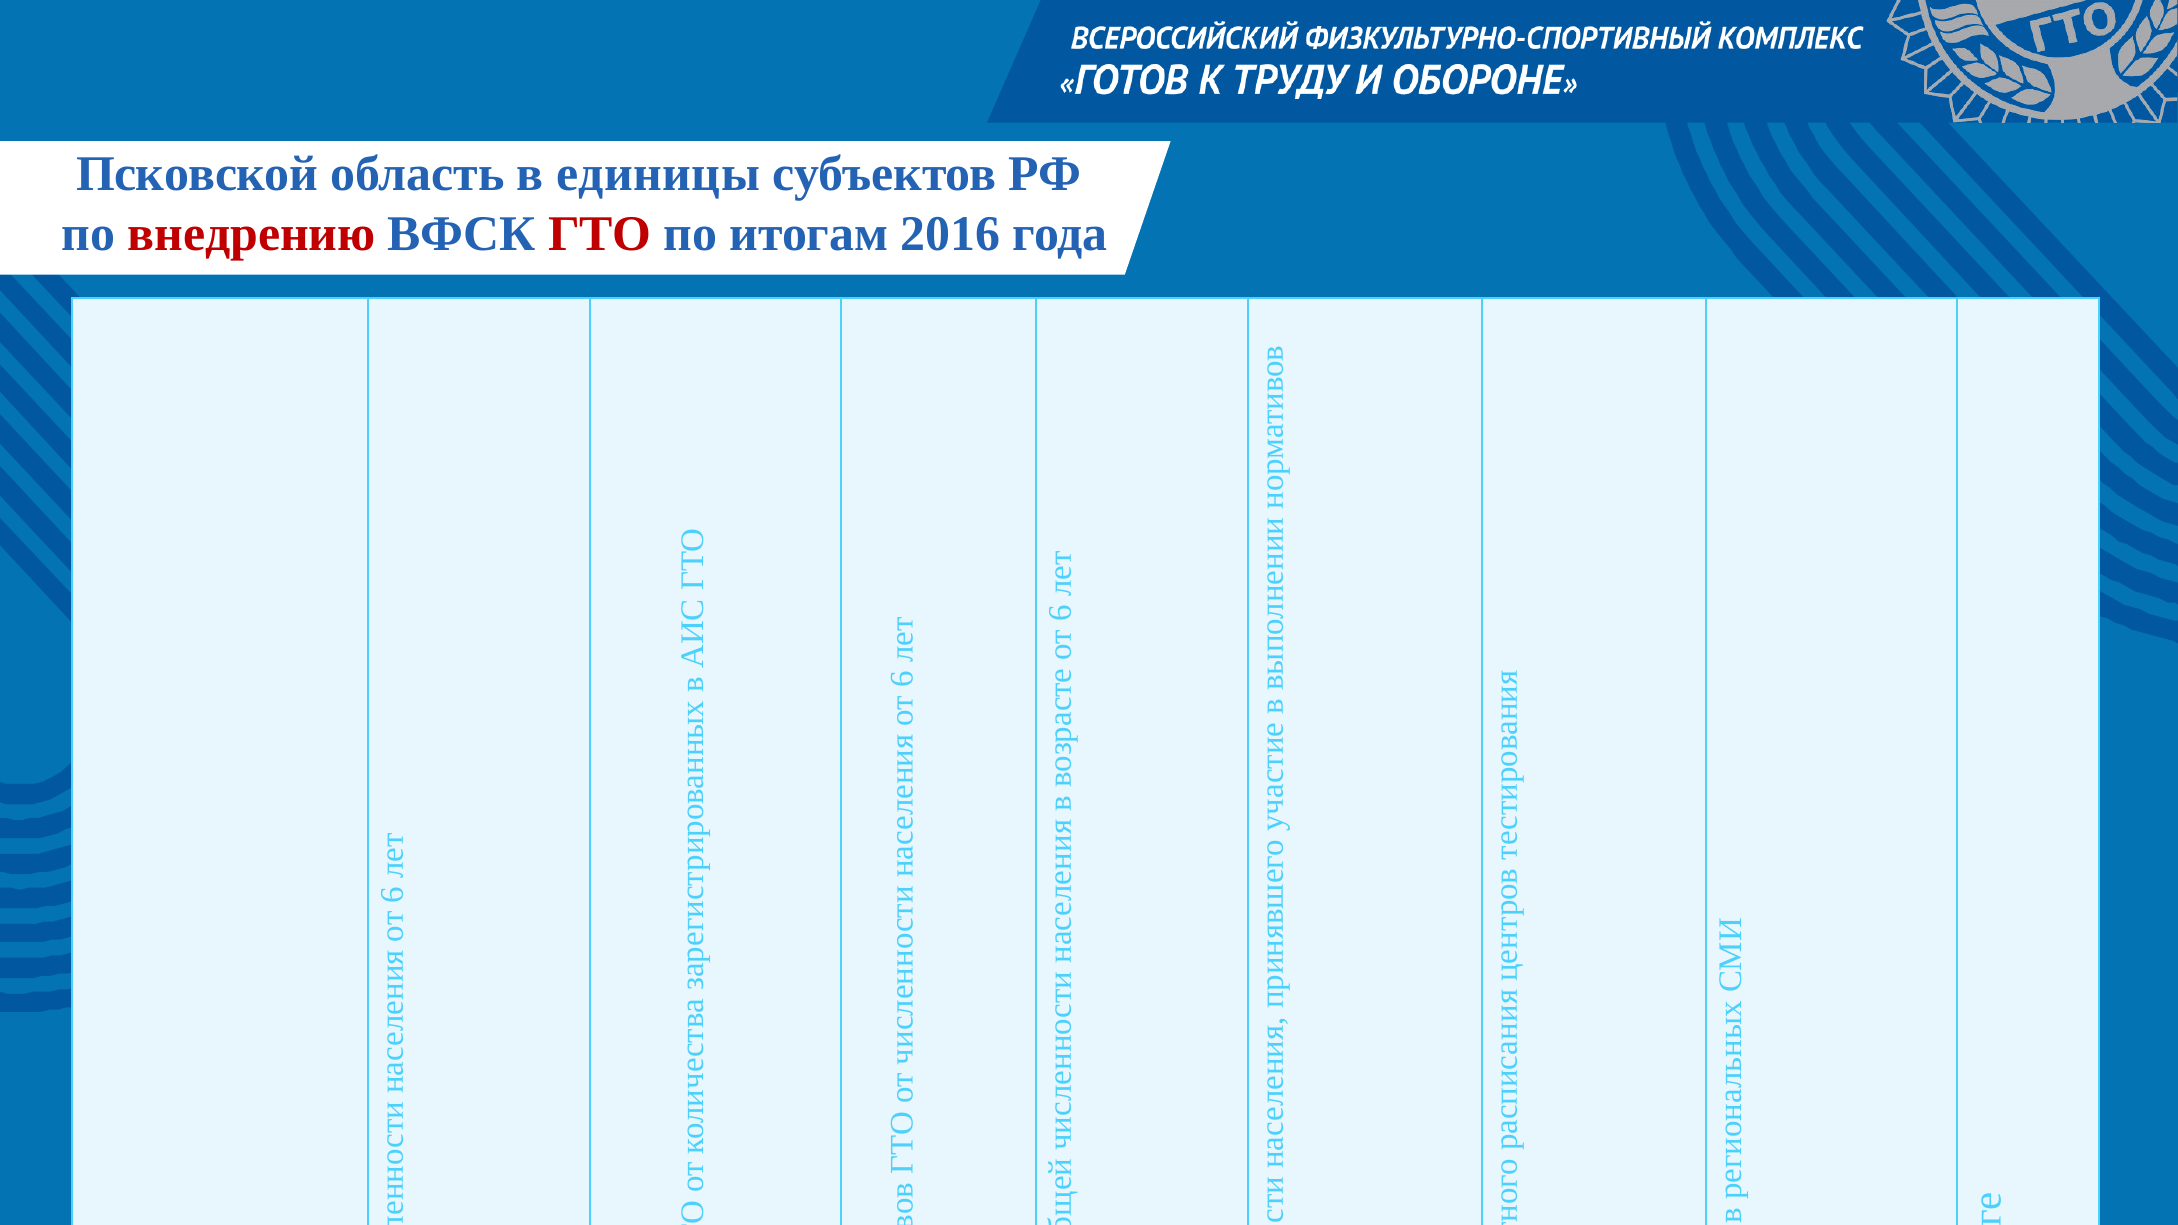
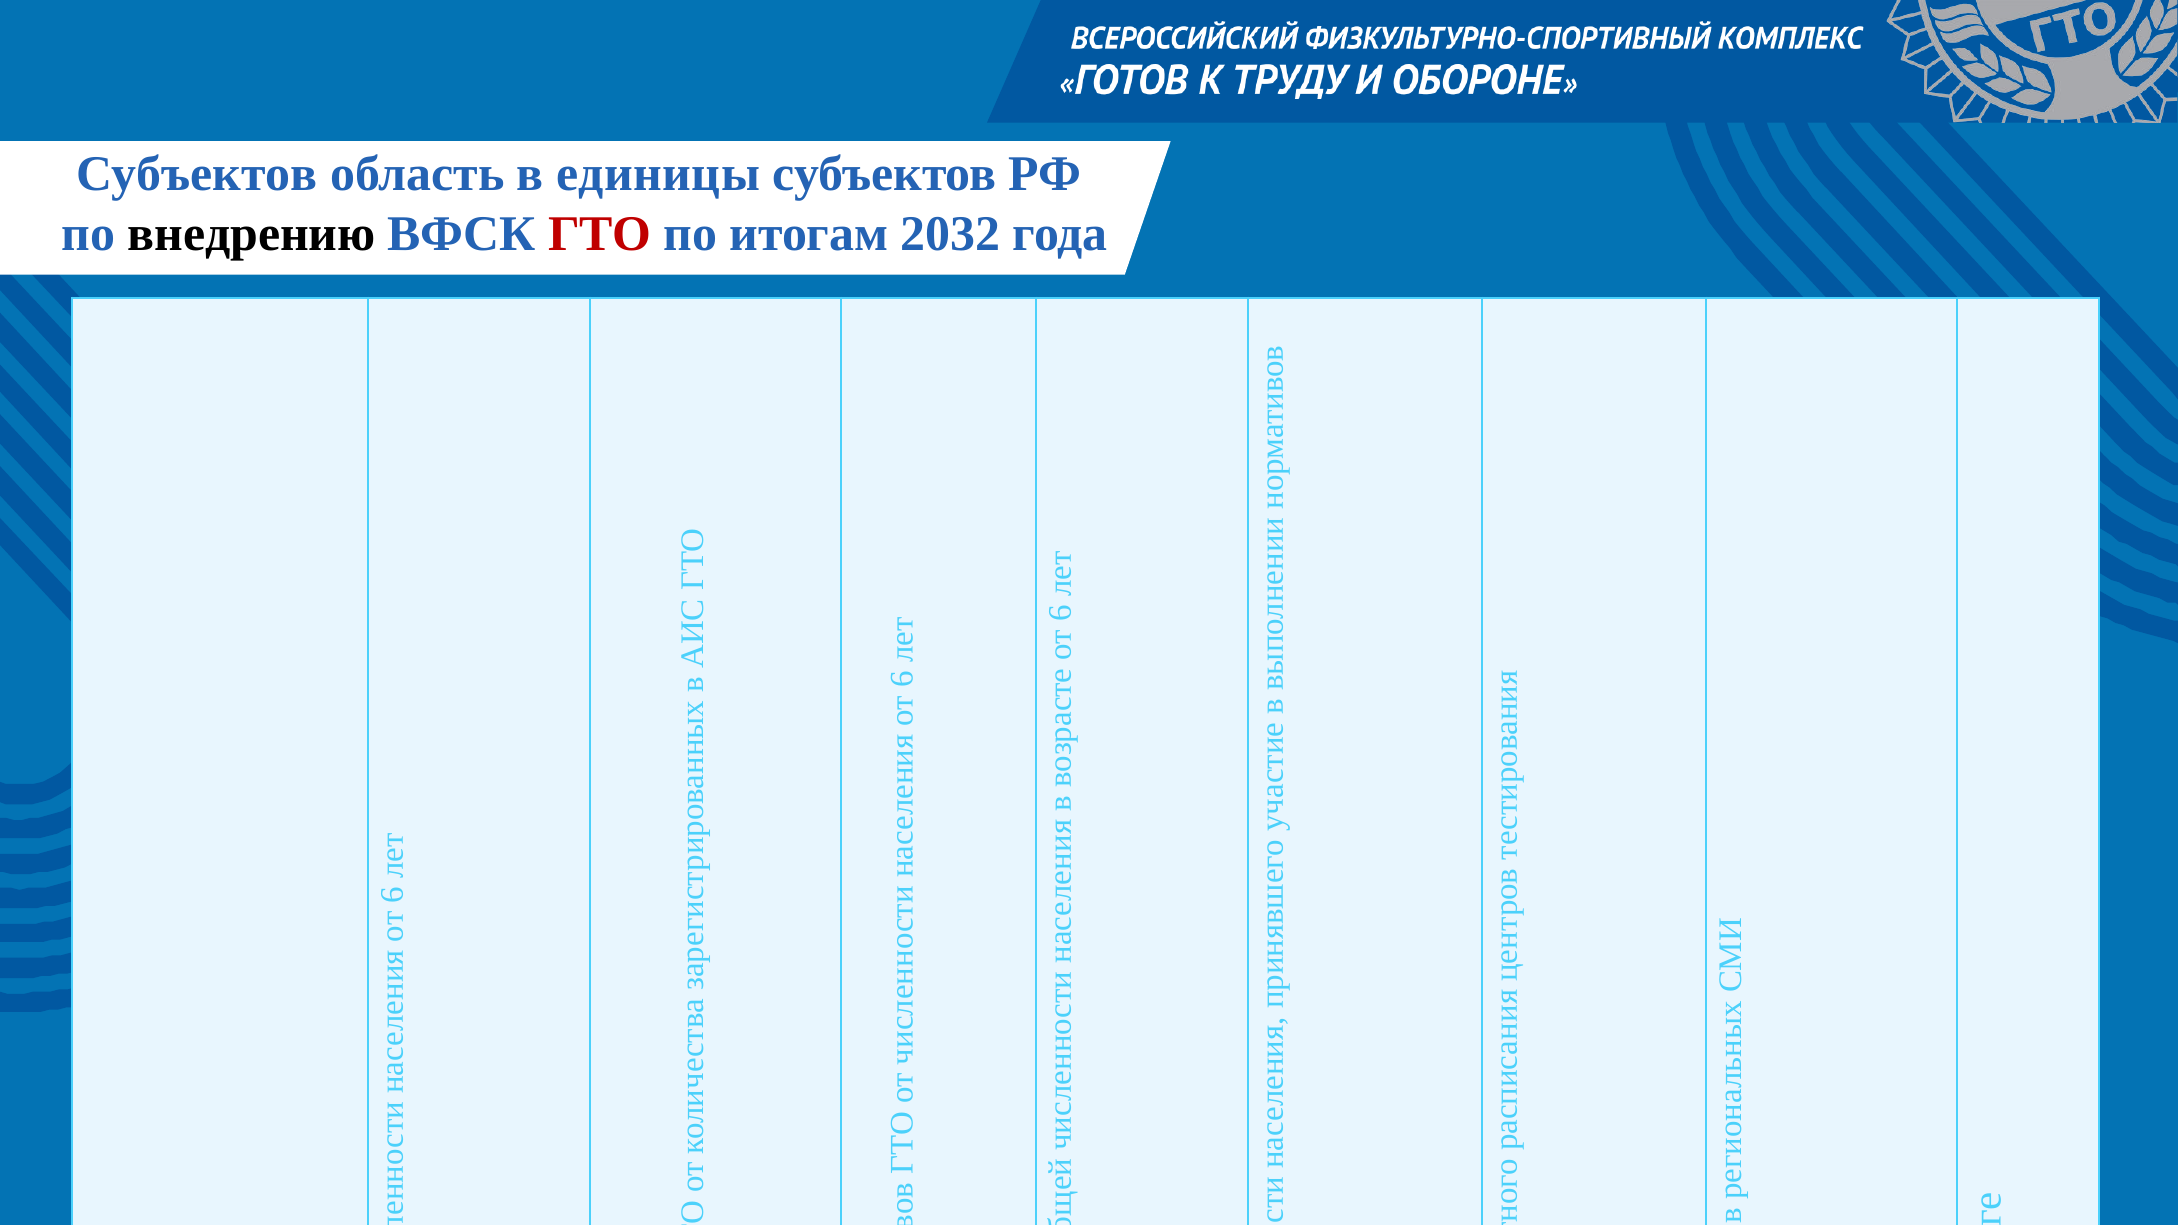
Псковской at (197, 174): Псковской -> Субъектов
внедрению colour: red -> black
2016: 2016 -> 2032
